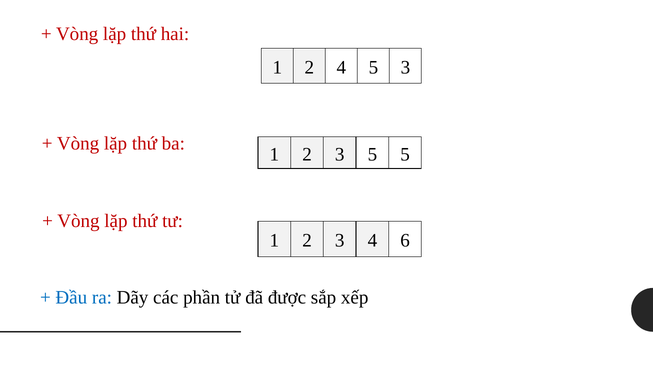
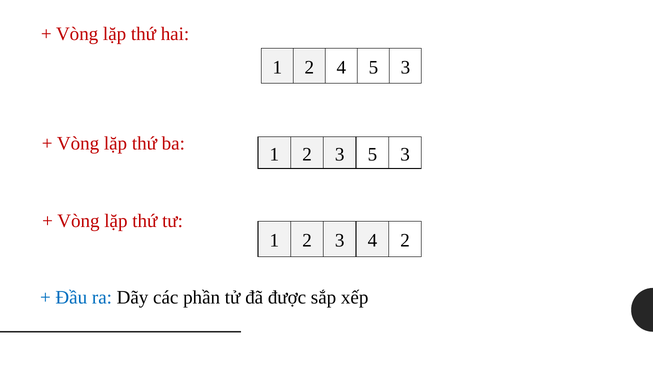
3 5 5: 5 -> 3
4 6: 6 -> 2
